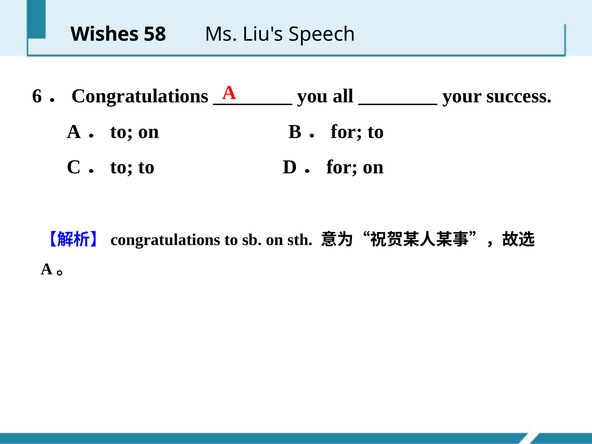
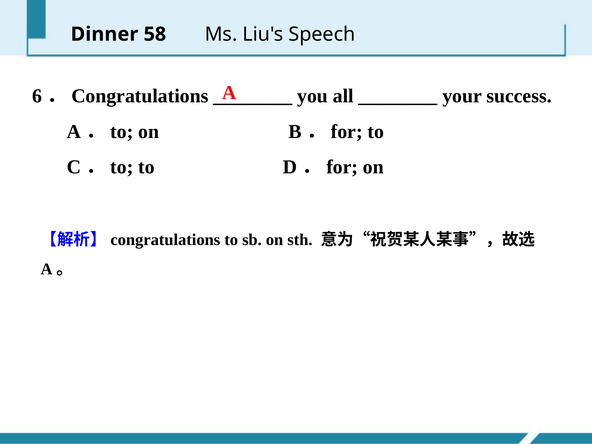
Wishes: Wishes -> Dinner
